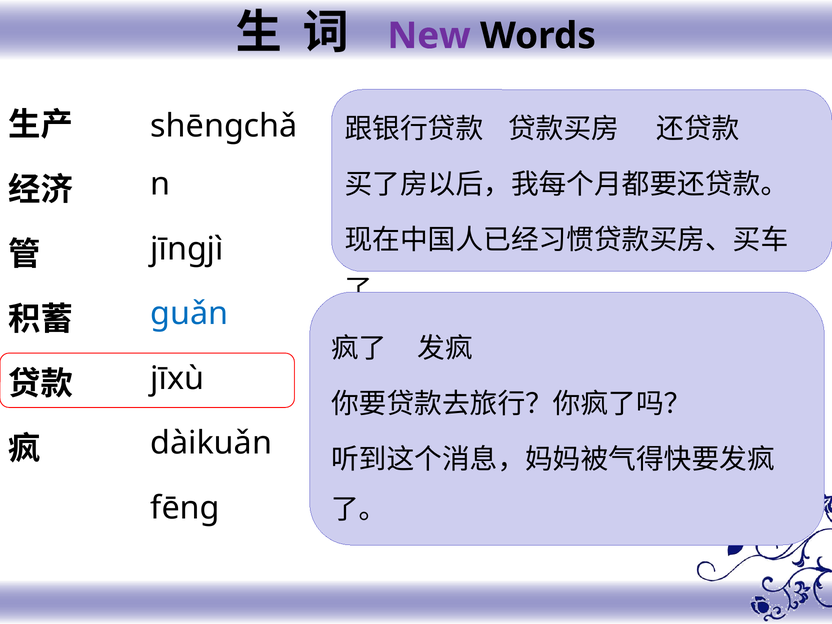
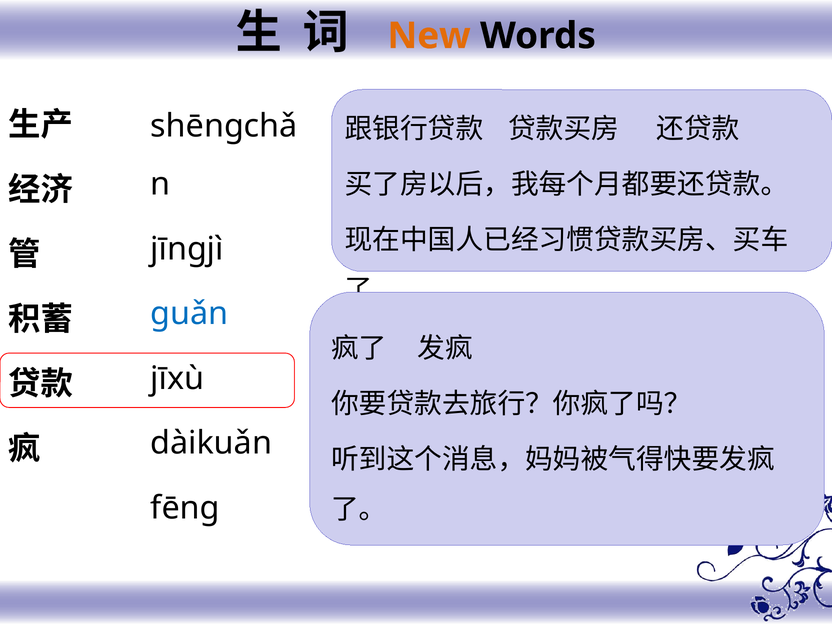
New colour: purple -> orange
